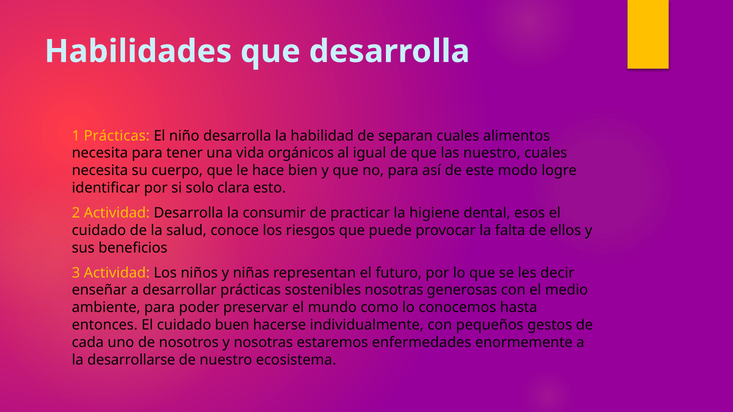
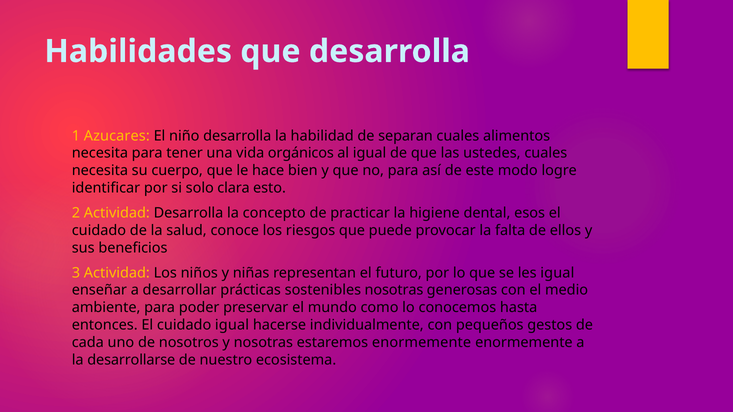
1 Prácticas: Prácticas -> Azucares
las nuestro: nuestro -> ustedes
consumir: consumir -> concepto
les decir: decir -> igual
cuidado buen: buen -> igual
estaremos enfermedades: enfermedades -> enormemente
